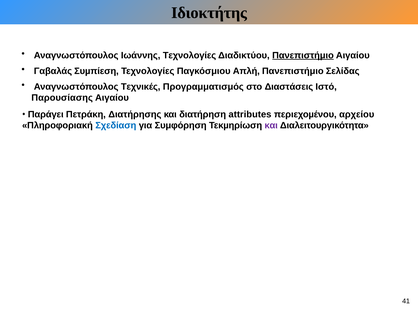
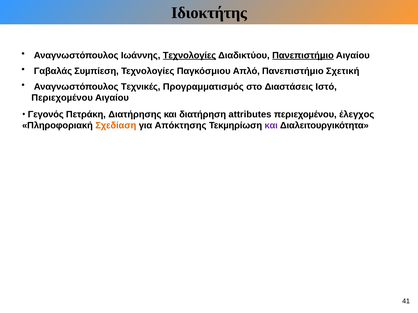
Τεχνολογίες at (190, 55) underline: none -> present
Απλή: Απλή -> Απλό
Σελίδας: Σελίδας -> Σχετική
Παρουσίασης at (62, 98): Παρουσίασης -> Περιεχοµένου
Παράγει: Παράγει -> Γεγονός
αρχείου: αρχείου -> έλεγχος
Σχεδίαση colour: blue -> orange
Συμφόρηση: Συμφόρηση -> Απόκτησης
